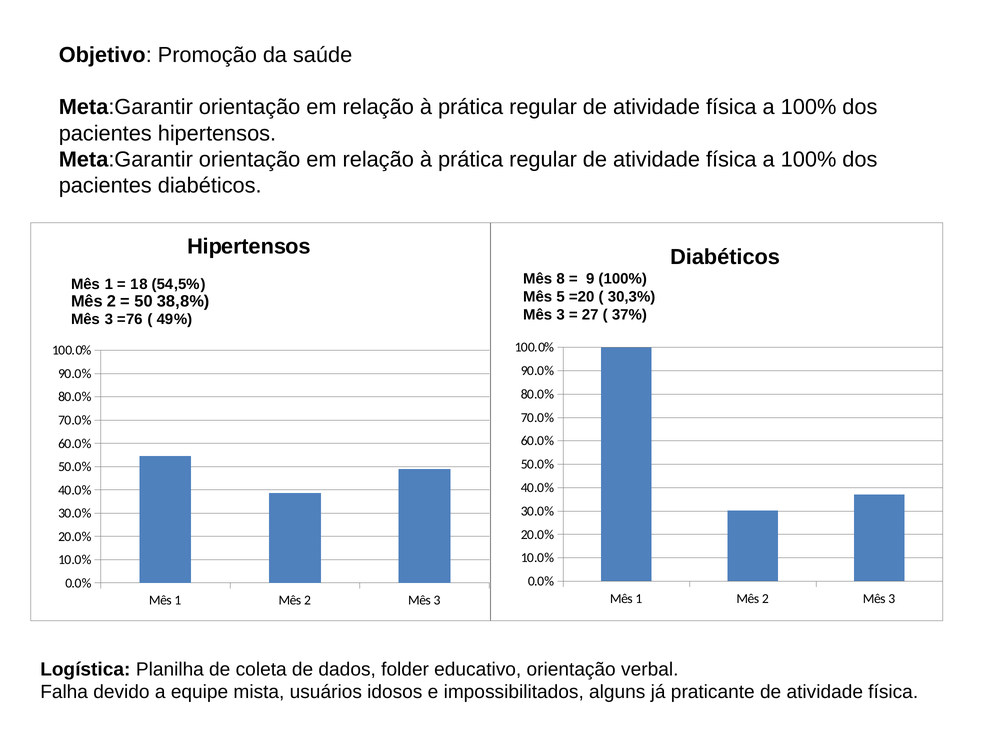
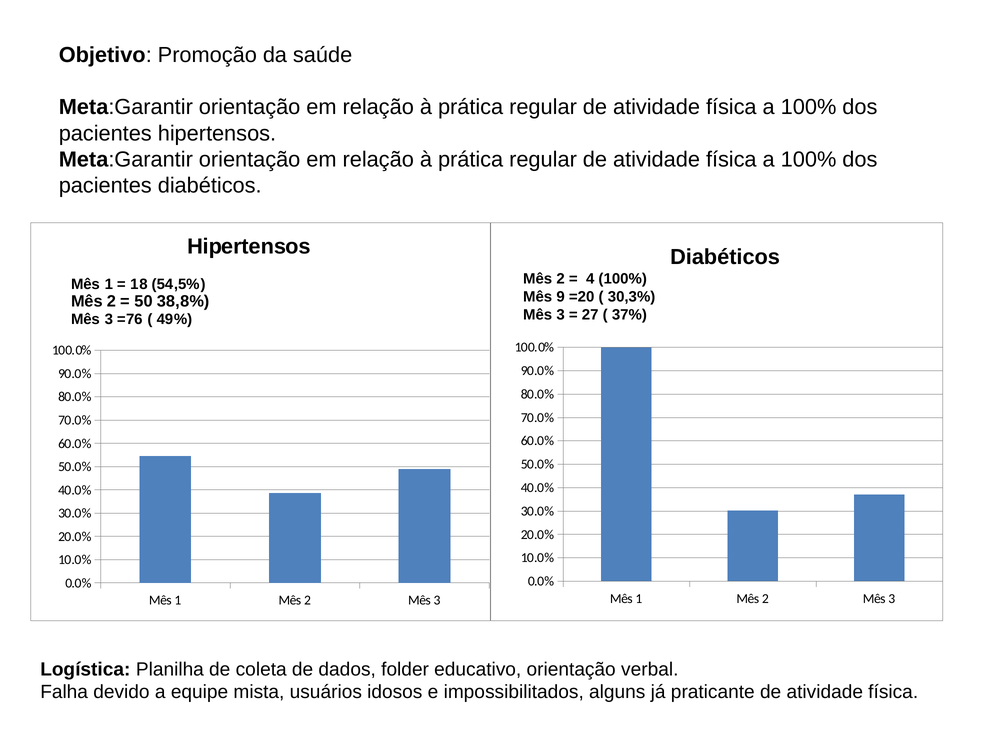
8 at (561, 279): 8 -> 2
9: 9 -> 4
5: 5 -> 9
